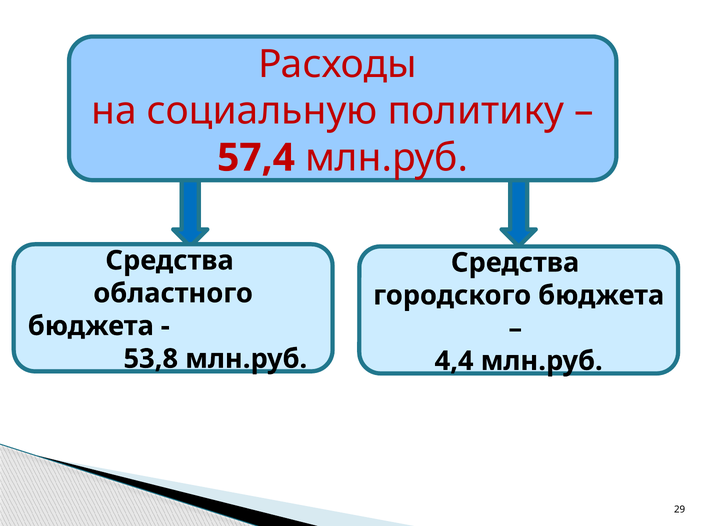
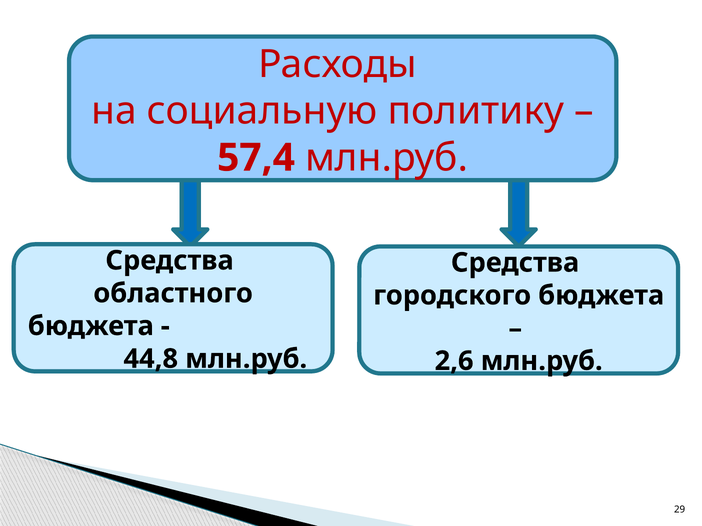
53,8: 53,8 -> 44,8
4,4: 4,4 -> 2,6
